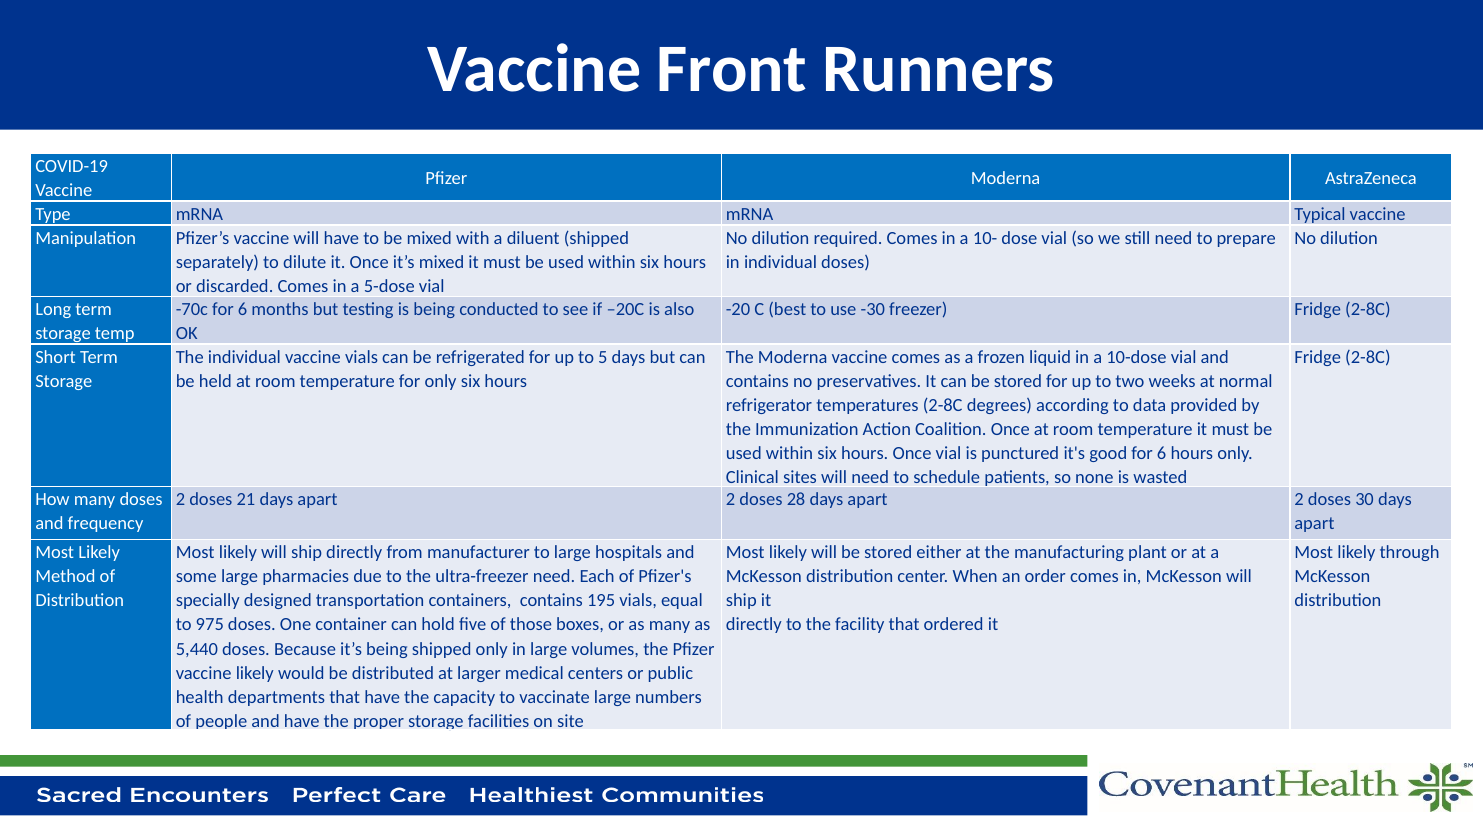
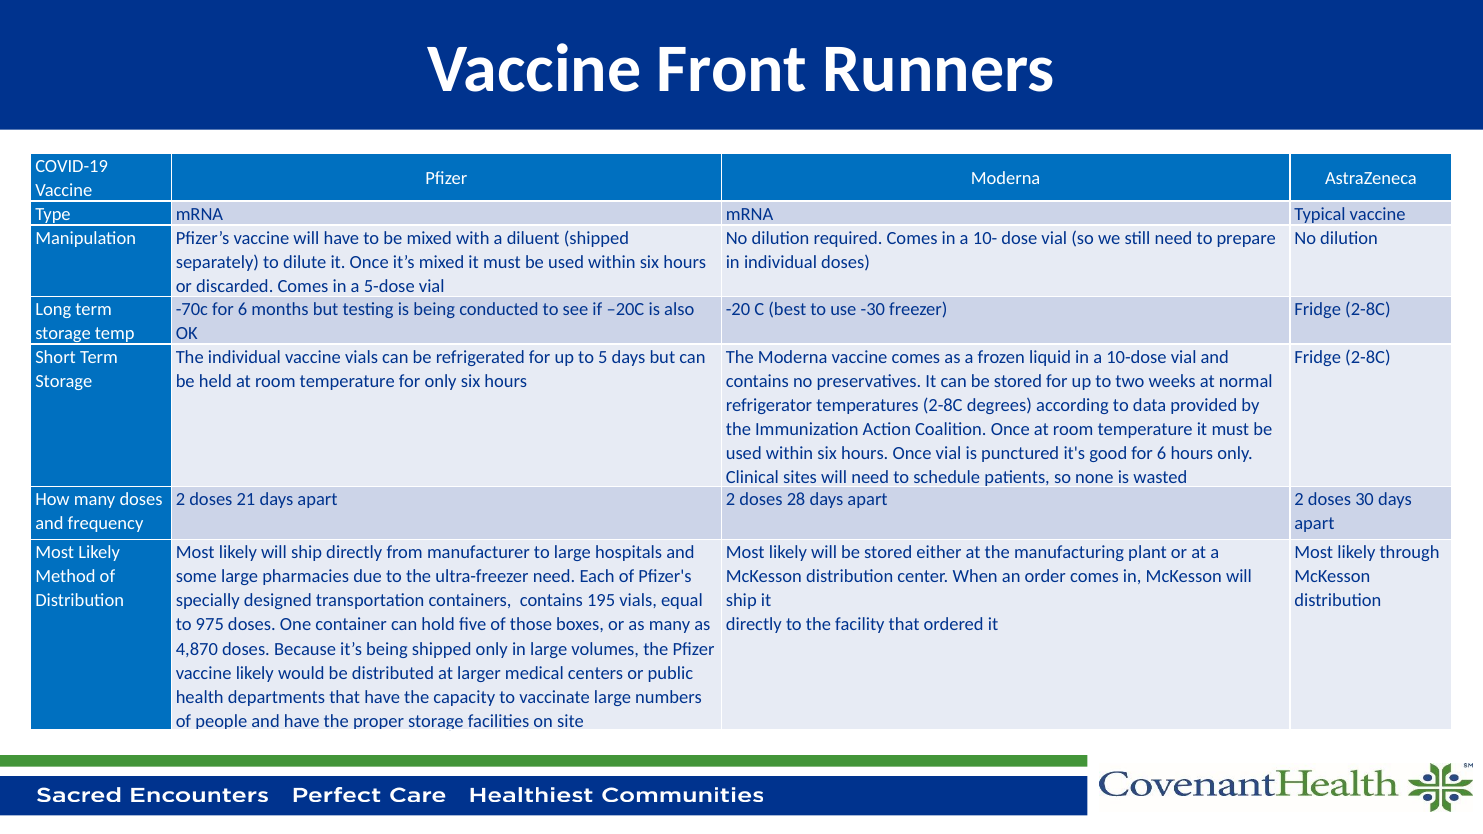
5,440: 5,440 -> 4,870
